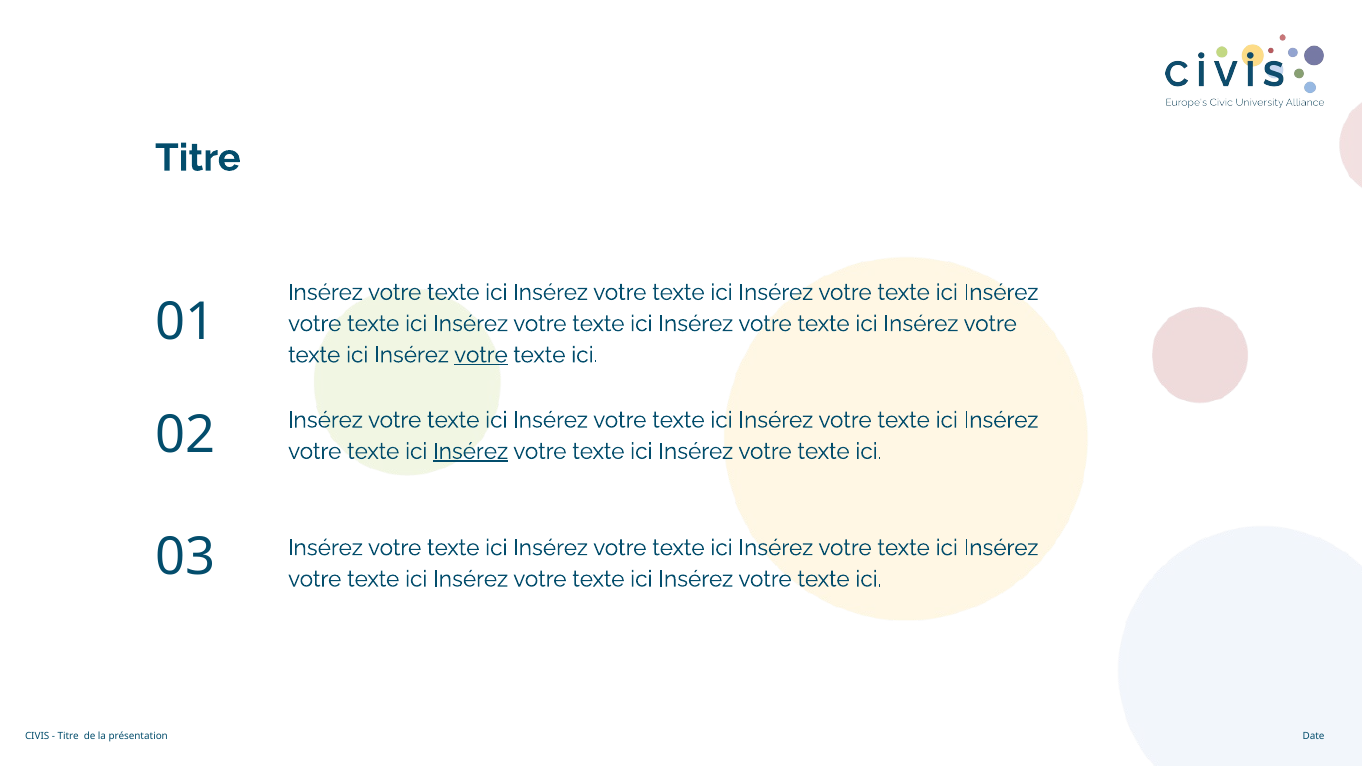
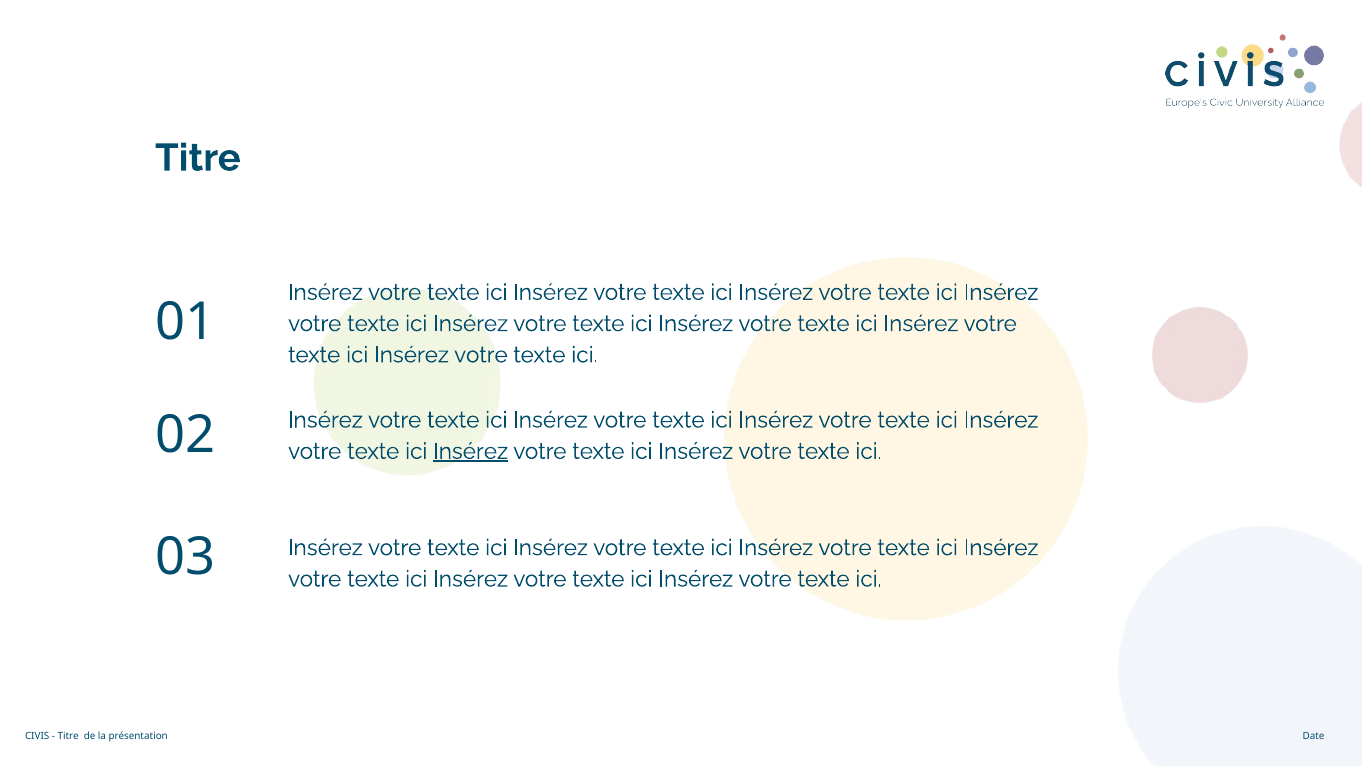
votre at (481, 355) underline: present -> none
